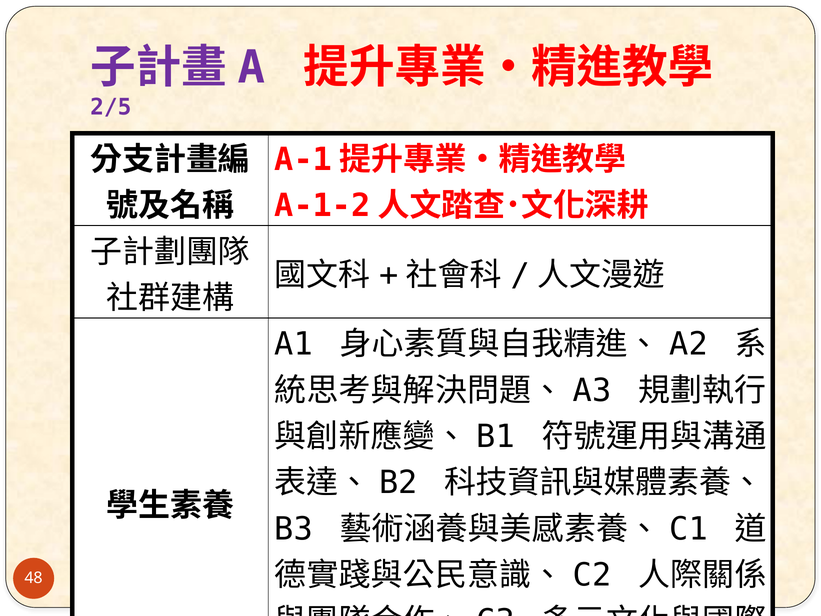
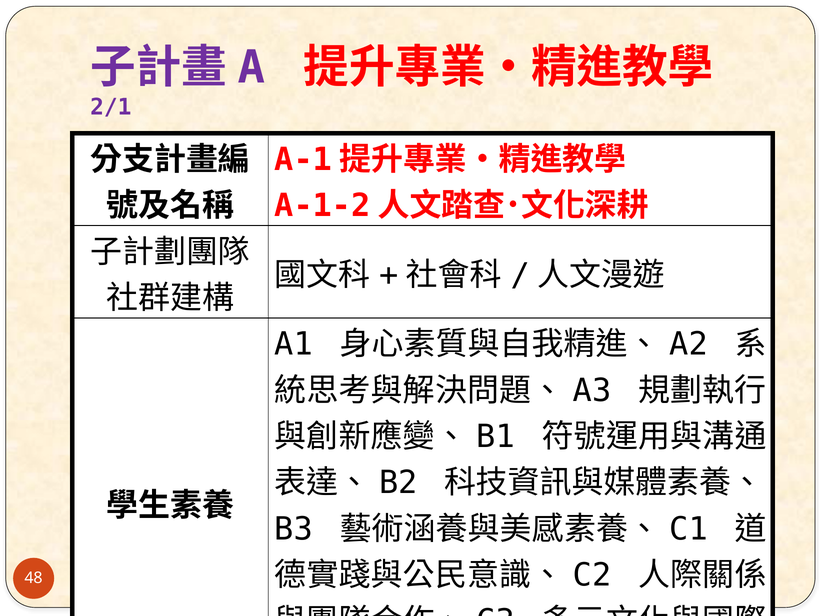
2/5: 2/5 -> 2/1
